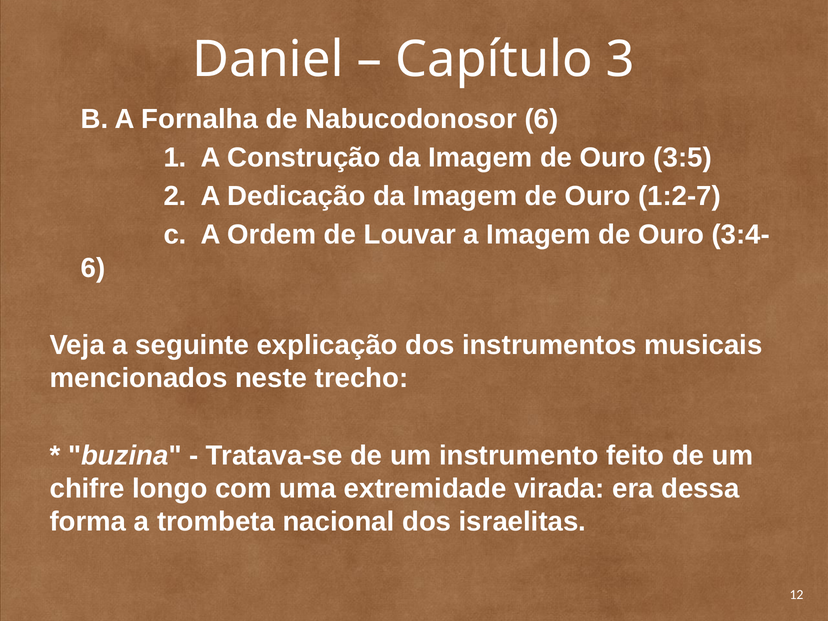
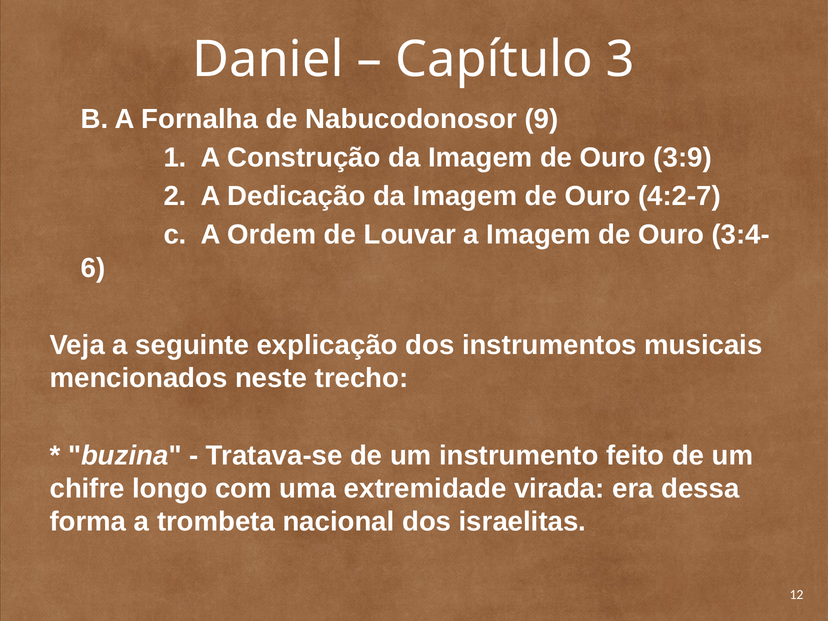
Nabucodonosor 6: 6 -> 9
3:5: 3:5 -> 3:9
1:2-7: 1:2-7 -> 4:2-7
